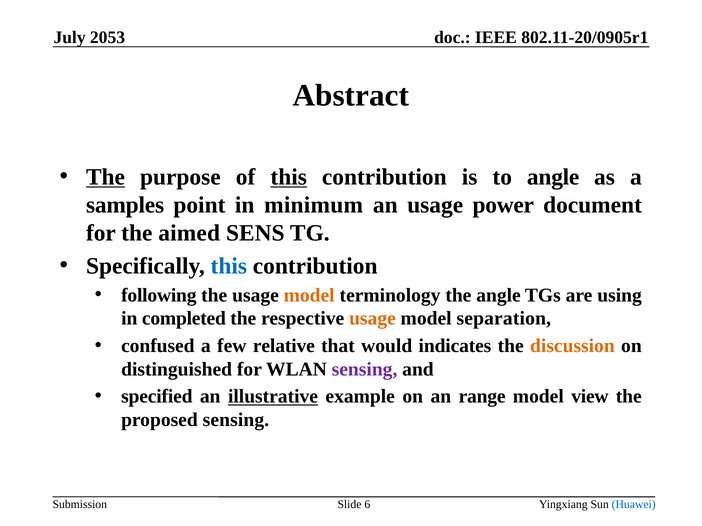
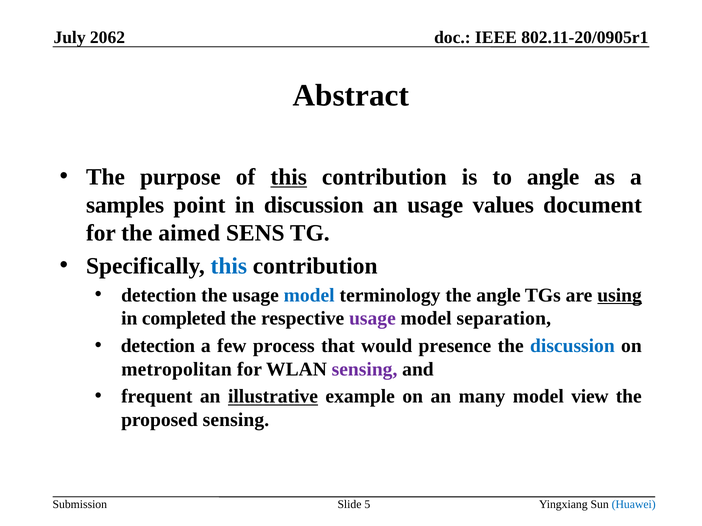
2053: 2053 -> 2062
The at (106, 177) underline: present -> none
in minimum: minimum -> discussion
power: power -> values
following at (159, 295): following -> detection
model at (309, 295) colour: orange -> blue
using underline: none -> present
usage at (372, 319) colour: orange -> purple
confused at (158, 346): confused -> detection
relative: relative -> process
indicates: indicates -> presence
discussion at (572, 346) colour: orange -> blue
distinguished: distinguished -> metropolitan
specified: specified -> frequent
range: range -> many
6: 6 -> 5
